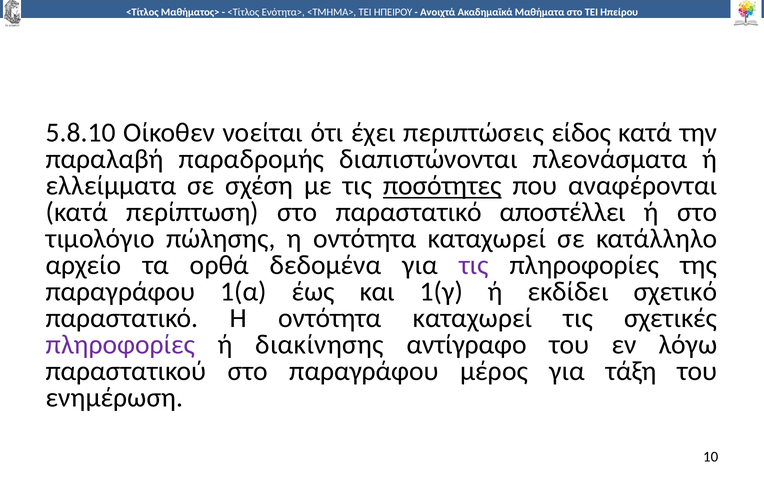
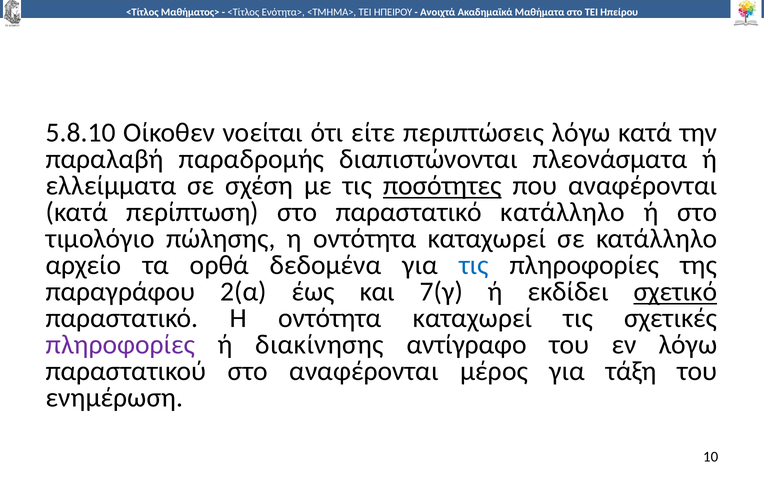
έχει: έχει -> είτε
περιπτώσεις είδος: είδος -> λόγω
παραστατικό αποστέλλει: αποστέλλει -> κατάλληλο
τις at (474, 265) colour: purple -> blue
1(α: 1(α -> 2(α
1(γ: 1(γ -> 7(γ
σχετικό underline: none -> present
στο παραγράφου: παραγράφου -> αναφέρονται
